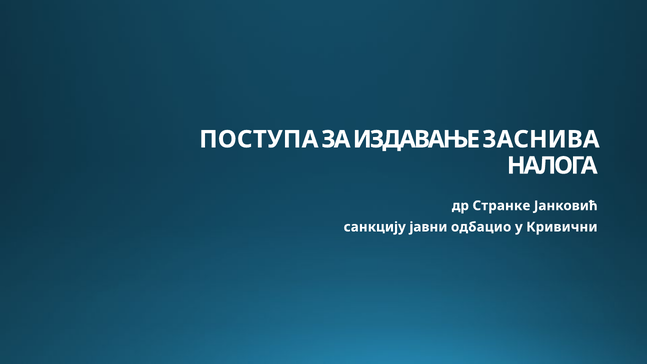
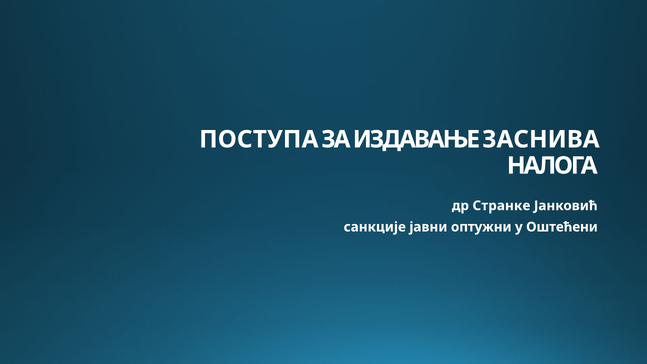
санкцију: санкцију -> санкције
одбацио: одбацио -> оптужни
Кривични: Кривични -> Оштећени
